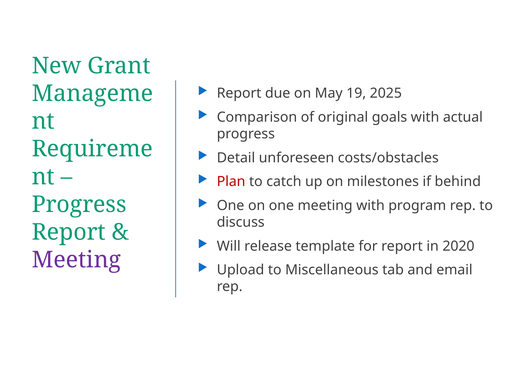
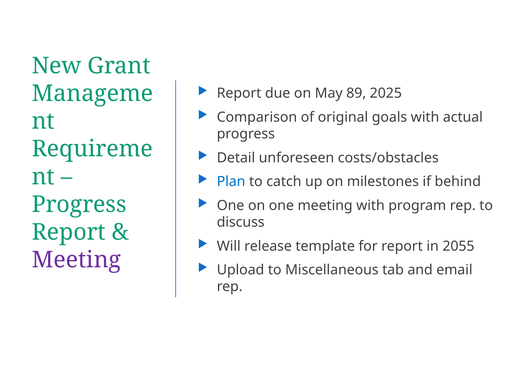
19: 19 -> 89
Plan colour: red -> blue
2020: 2020 -> 2055
